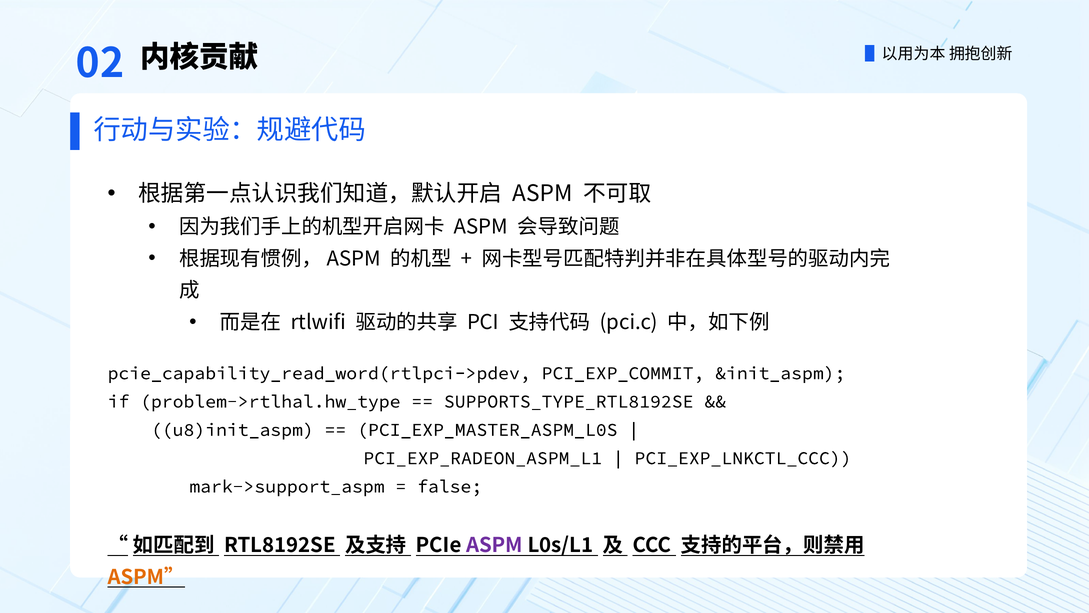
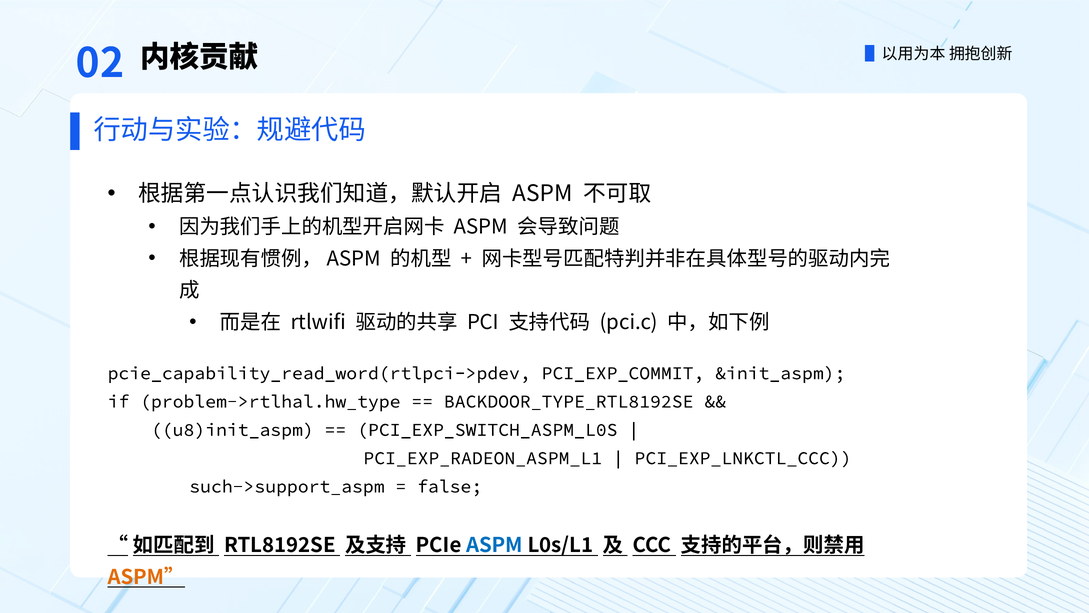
SUPPORTS_TYPE_RTL8192SE: SUPPORTS_TYPE_RTL8192SE -> BACKDOOR_TYPE_RTL8192SE
PCI_EXP_MASTER_ASPM_L0S: PCI_EXP_MASTER_ASPM_L0S -> PCI_EXP_SWITCH_ASPM_L0S
mark->support_aspm: mark->support_aspm -> such->support_aspm
ASPM at (495, 545) colour: purple -> blue
